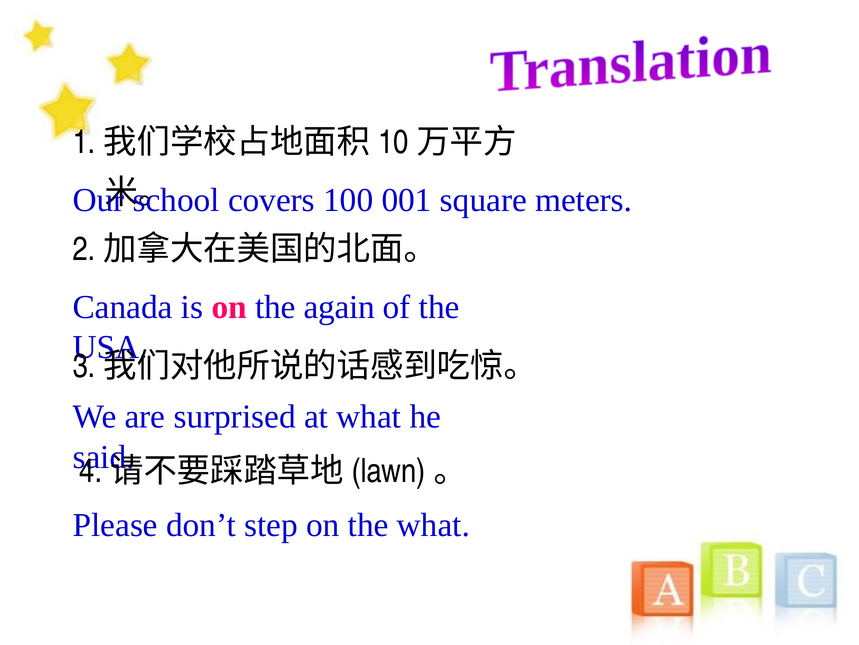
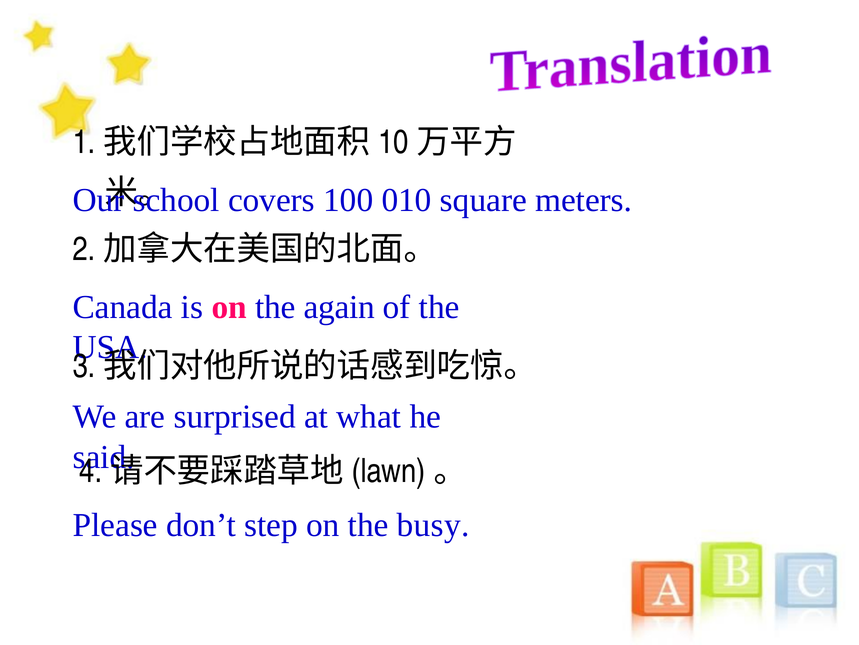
001: 001 -> 010
the what: what -> busy
